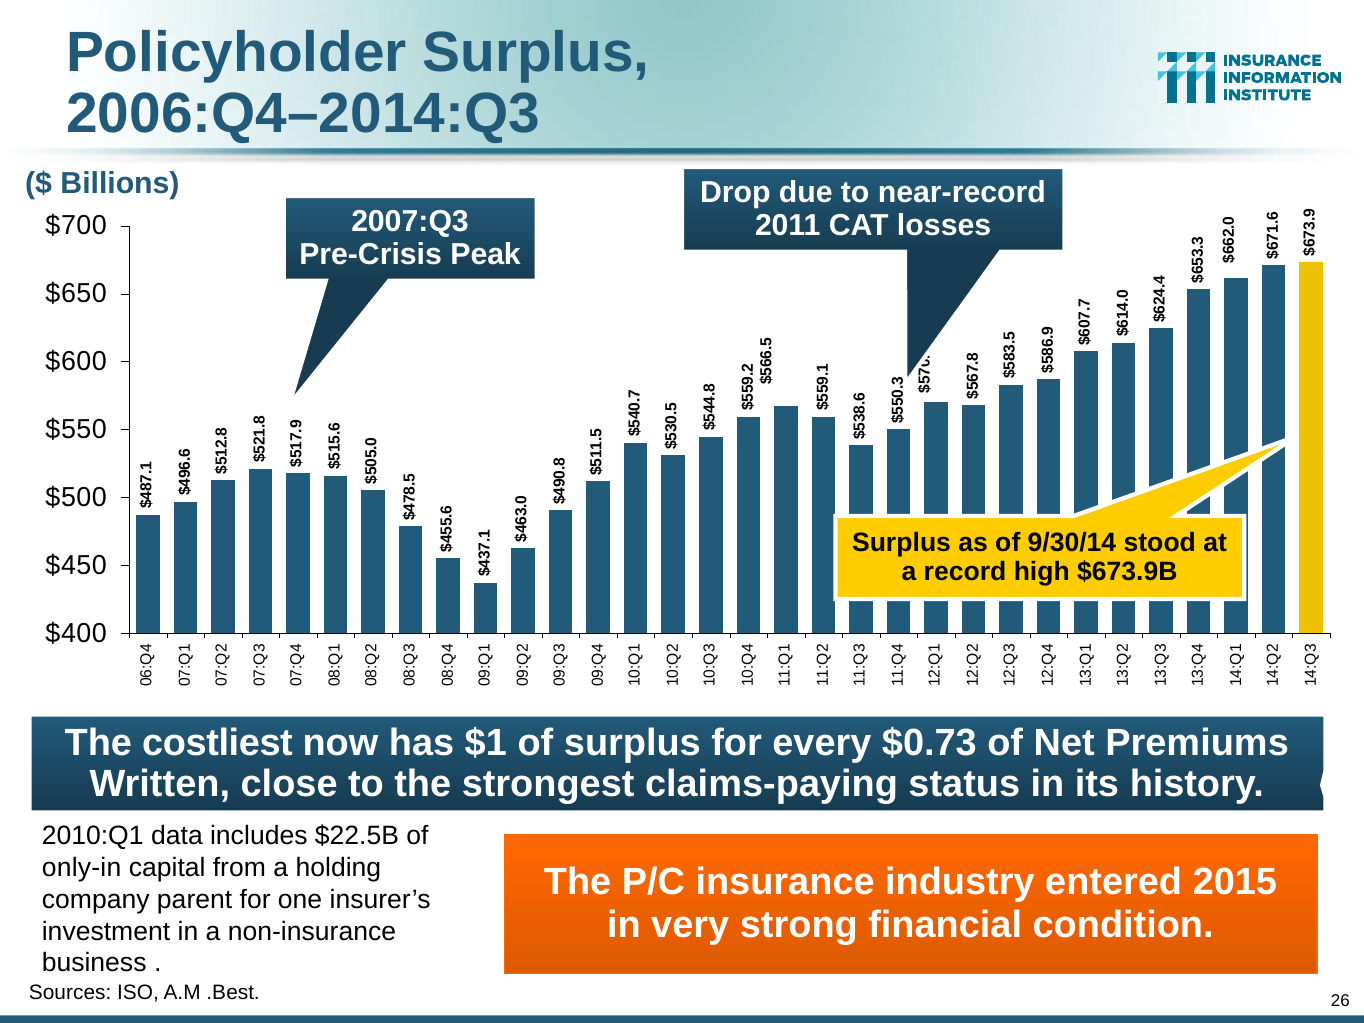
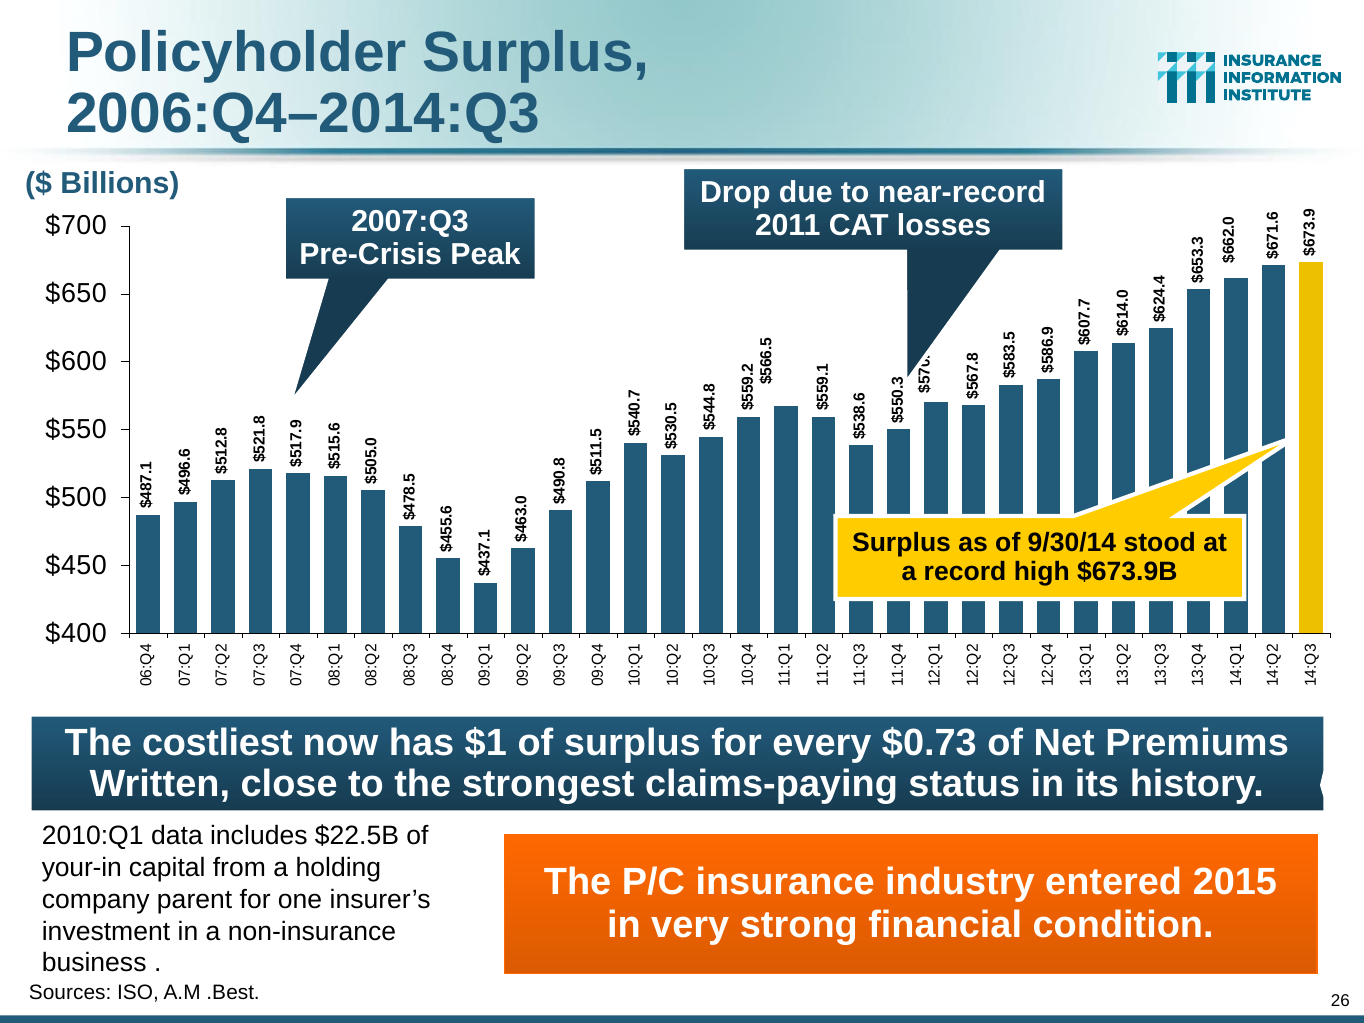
only-in: only-in -> your-in
